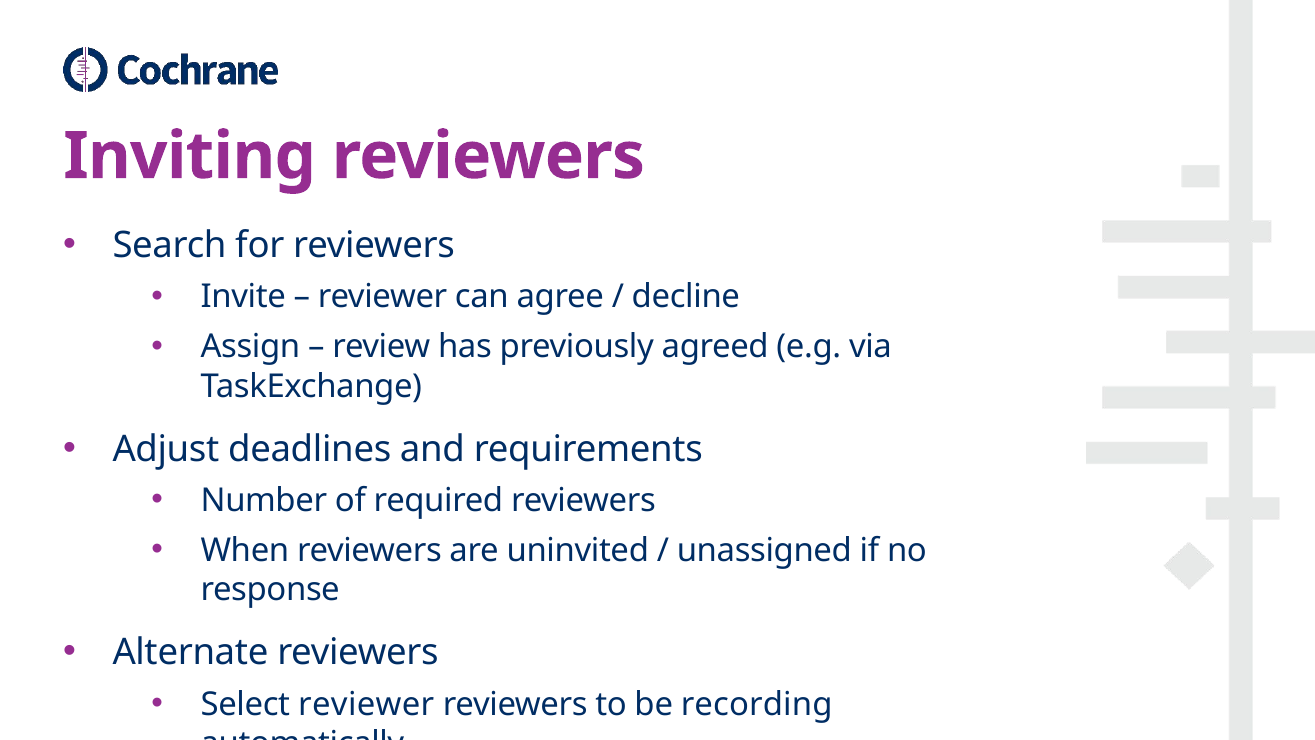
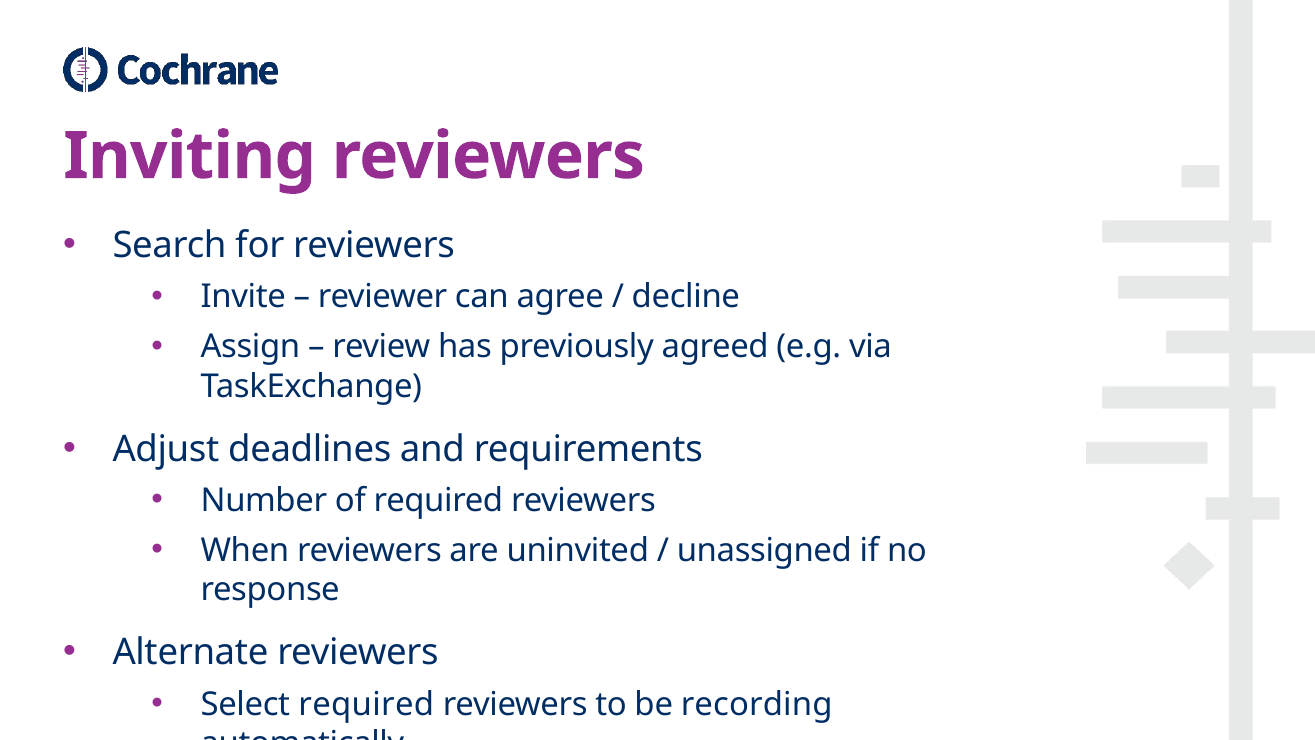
Select reviewer: reviewer -> required
